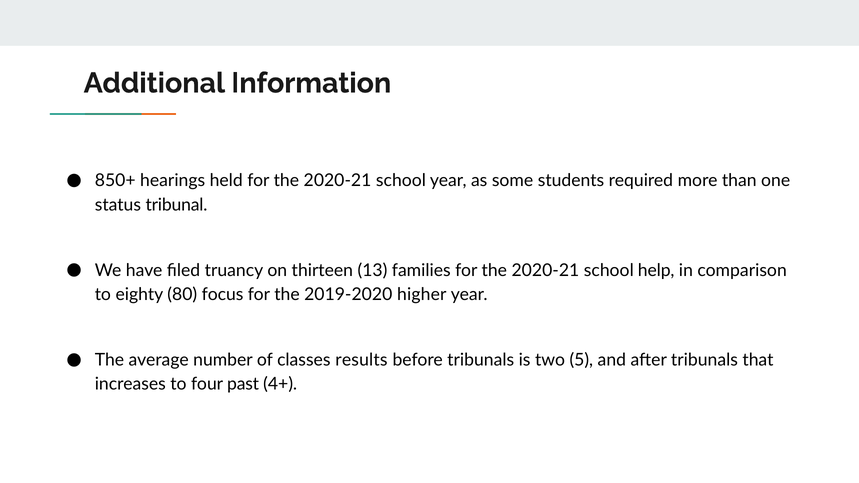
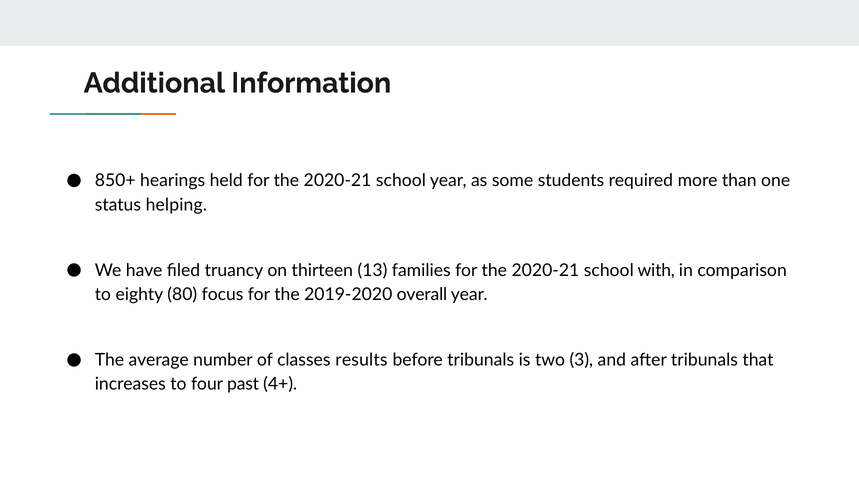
tribunal: tribunal -> helping
help: help -> with
higher: higher -> overall
5: 5 -> 3
